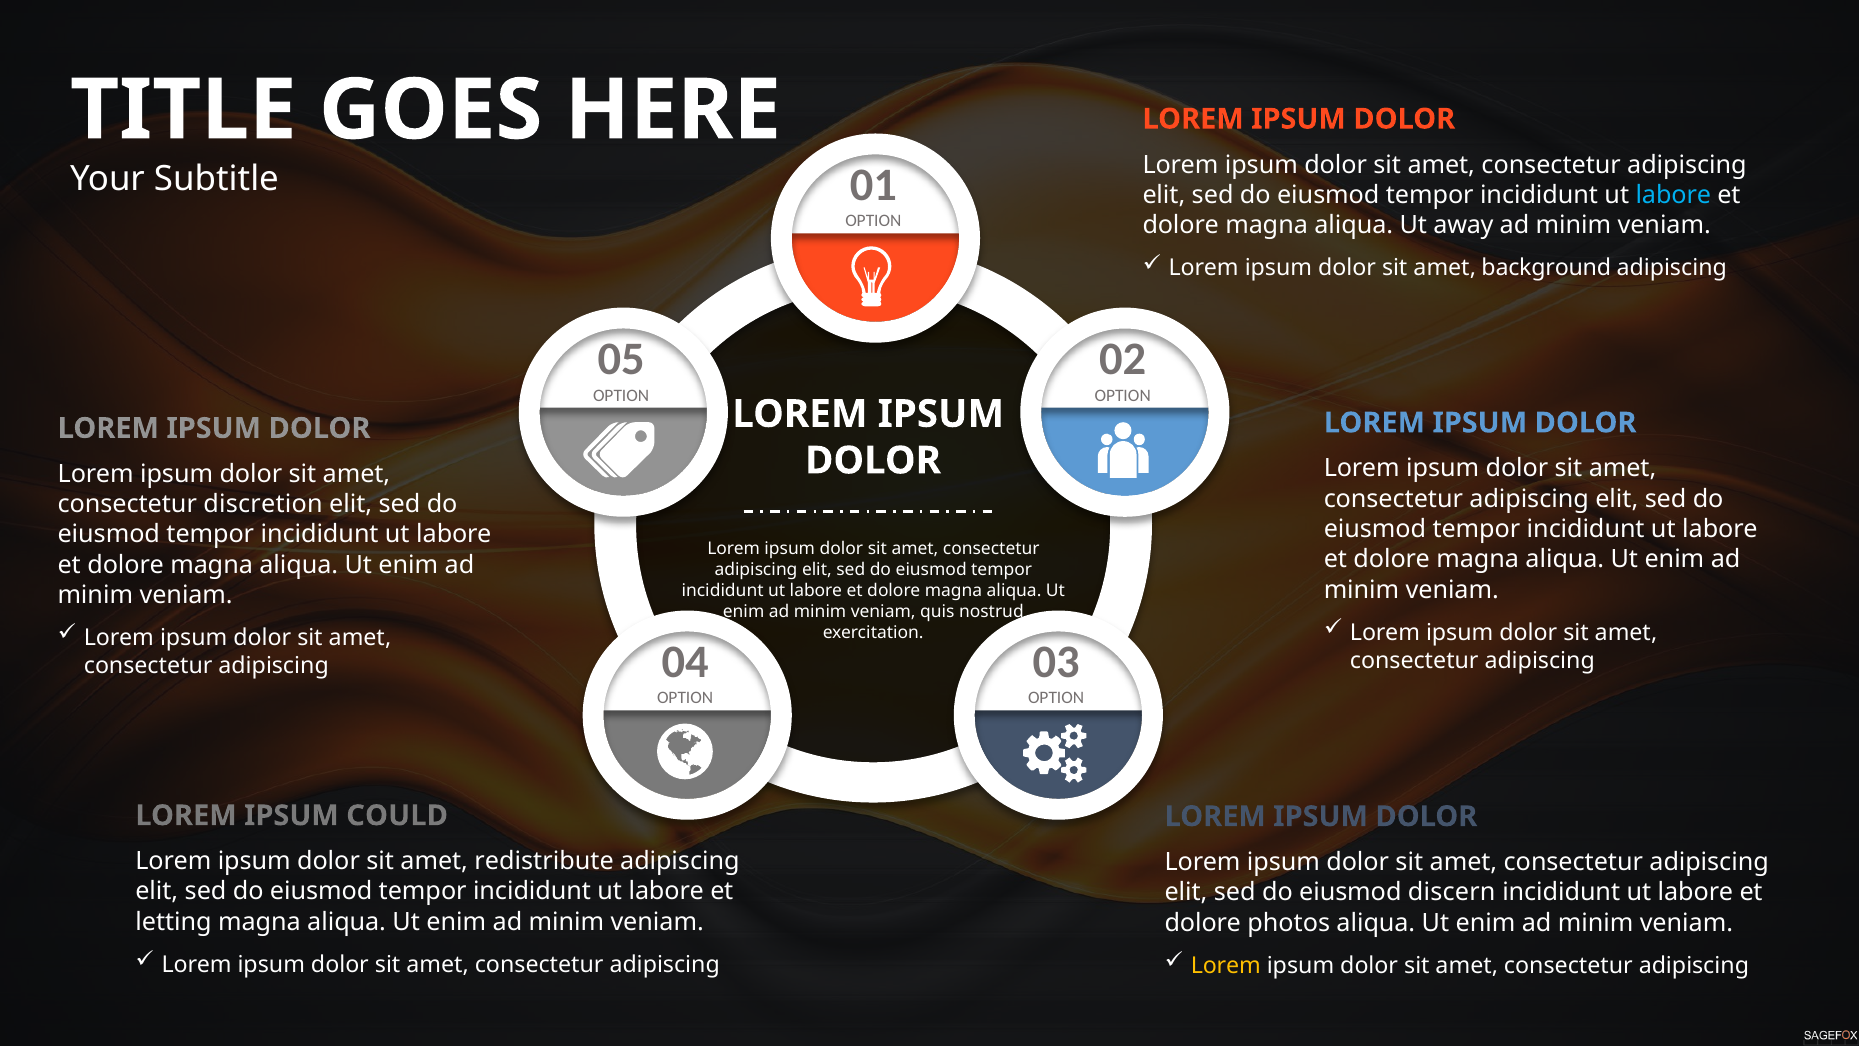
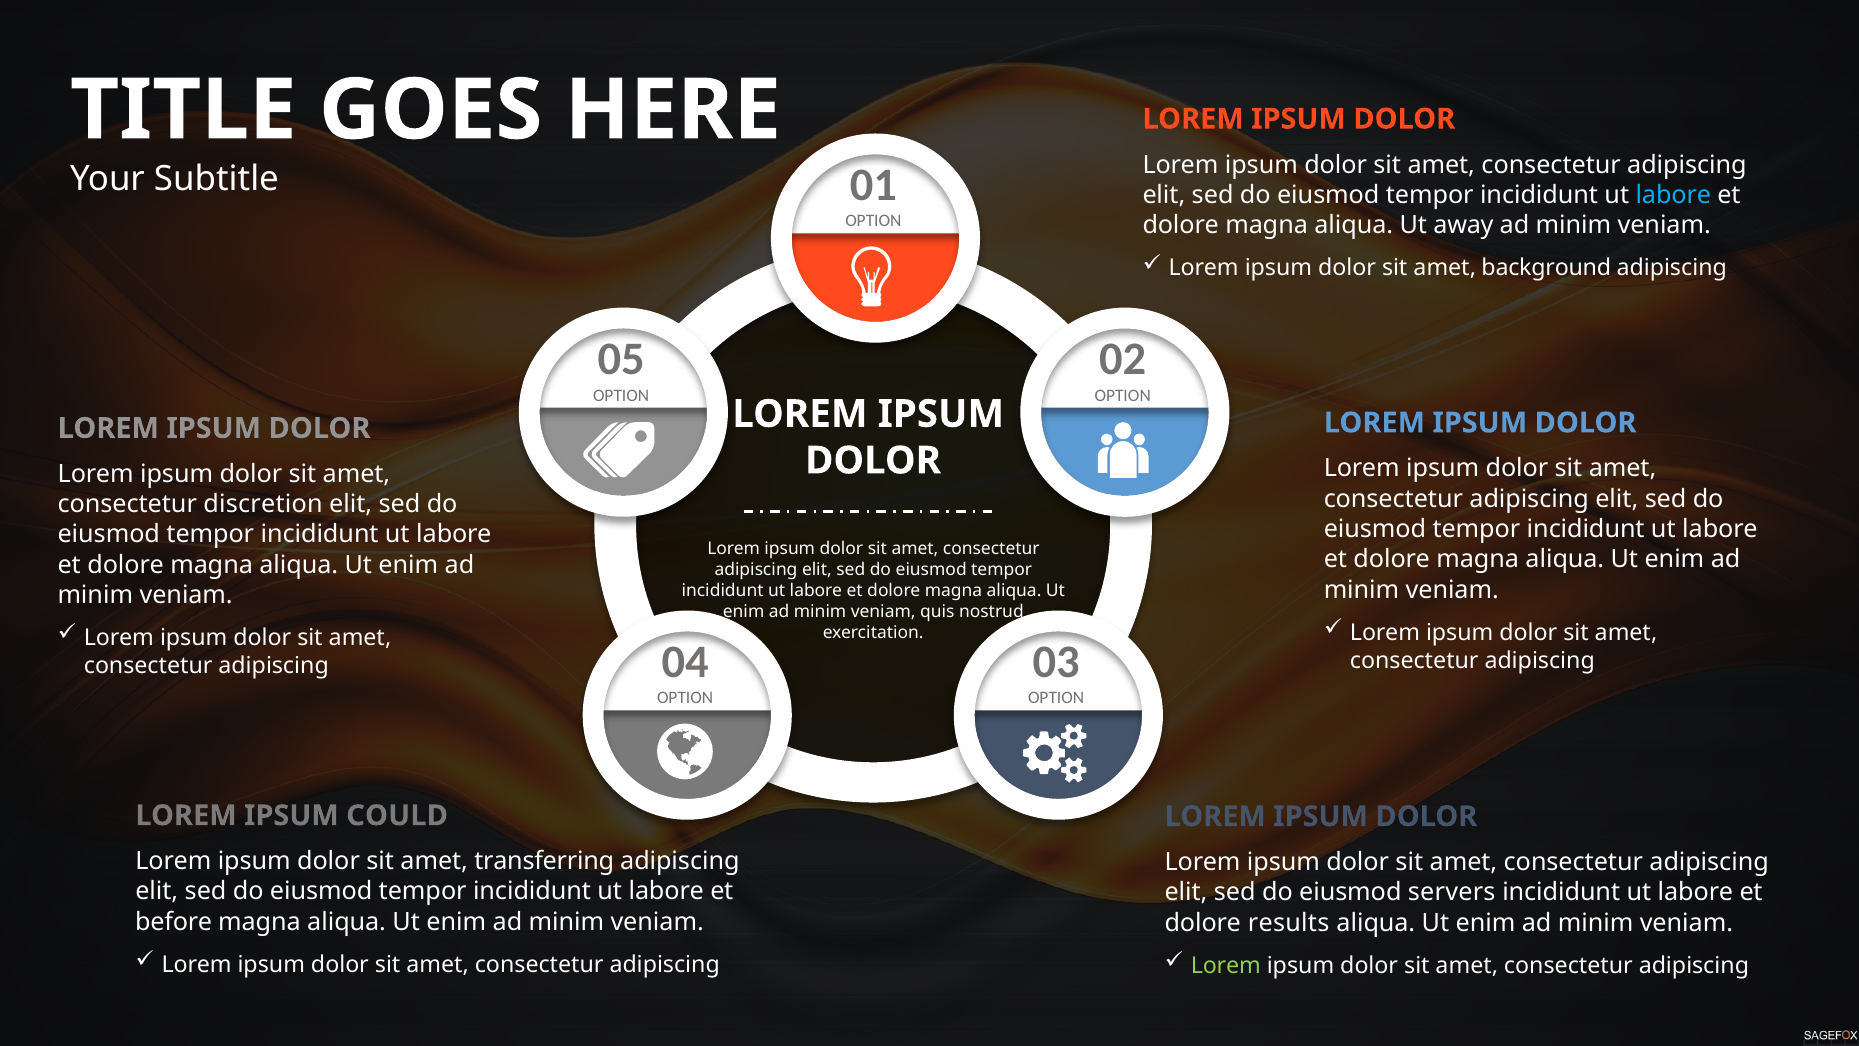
redistribute: redistribute -> transferring
discern: discern -> servers
letting: letting -> before
photos: photos -> results
Lorem at (1226, 965) colour: yellow -> light green
